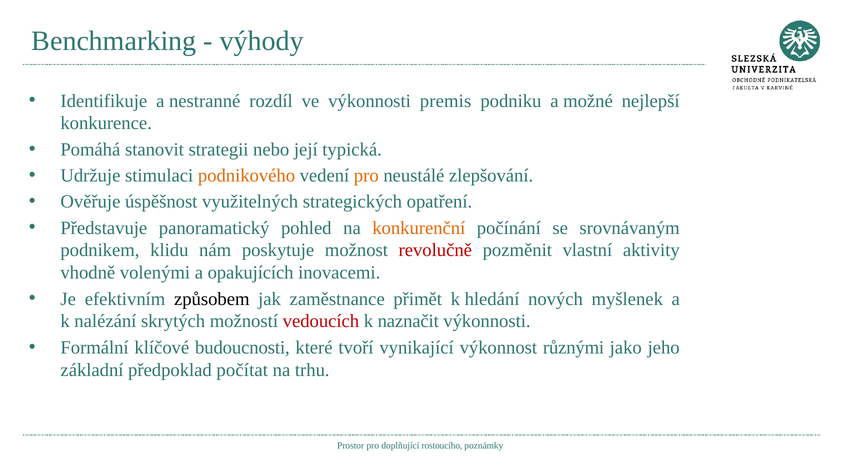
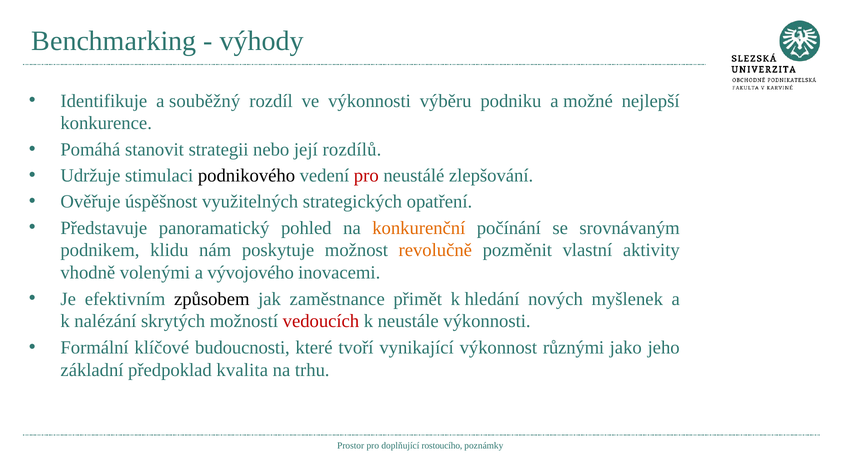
nestranné: nestranné -> souběžný
premis: premis -> výběru
typická: typická -> rozdílů
podnikového colour: orange -> black
pro at (366, 176) colour: orange -> red
revolučně colour: red -> orange
opakujících: opakujících -> vývojového
naznačit: naznačit -> neustále
počítat: počítat -> kvalita
